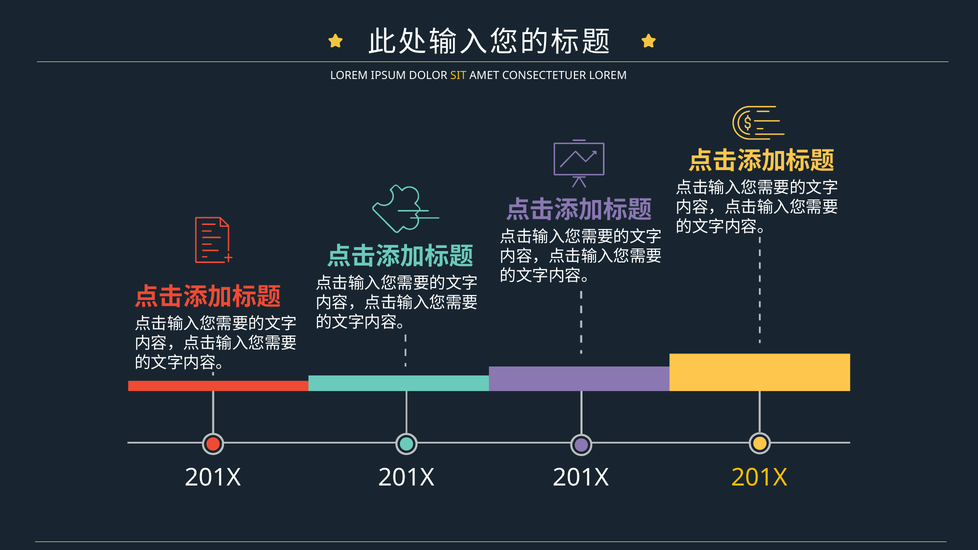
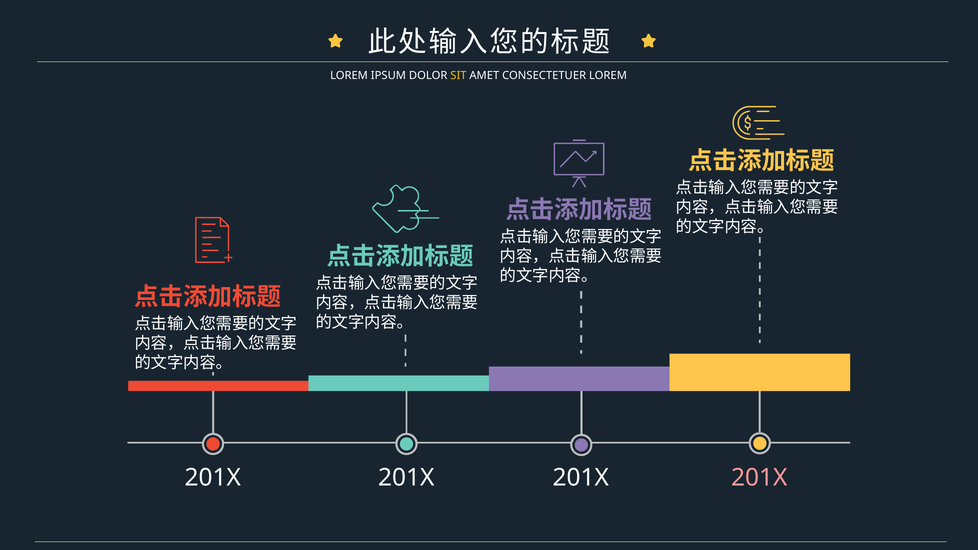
201X at (759, 478) colour: yellow -> pink
